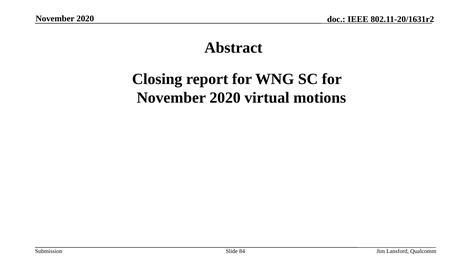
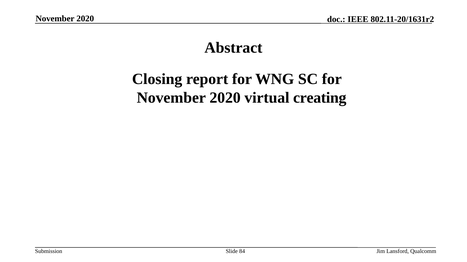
motions: motions -> creating
